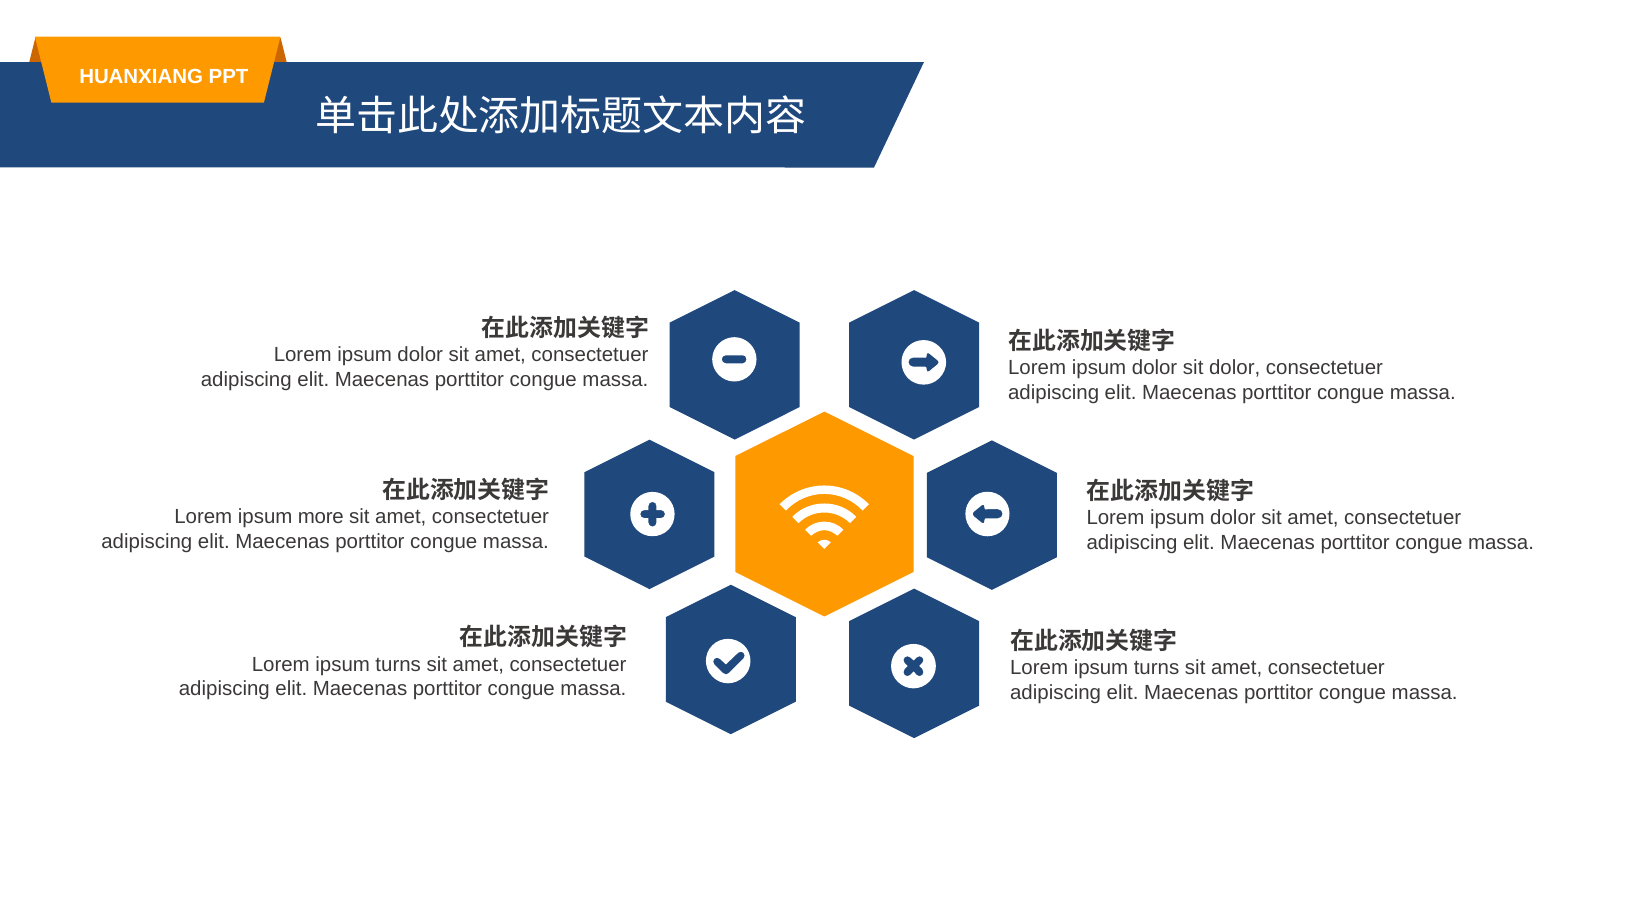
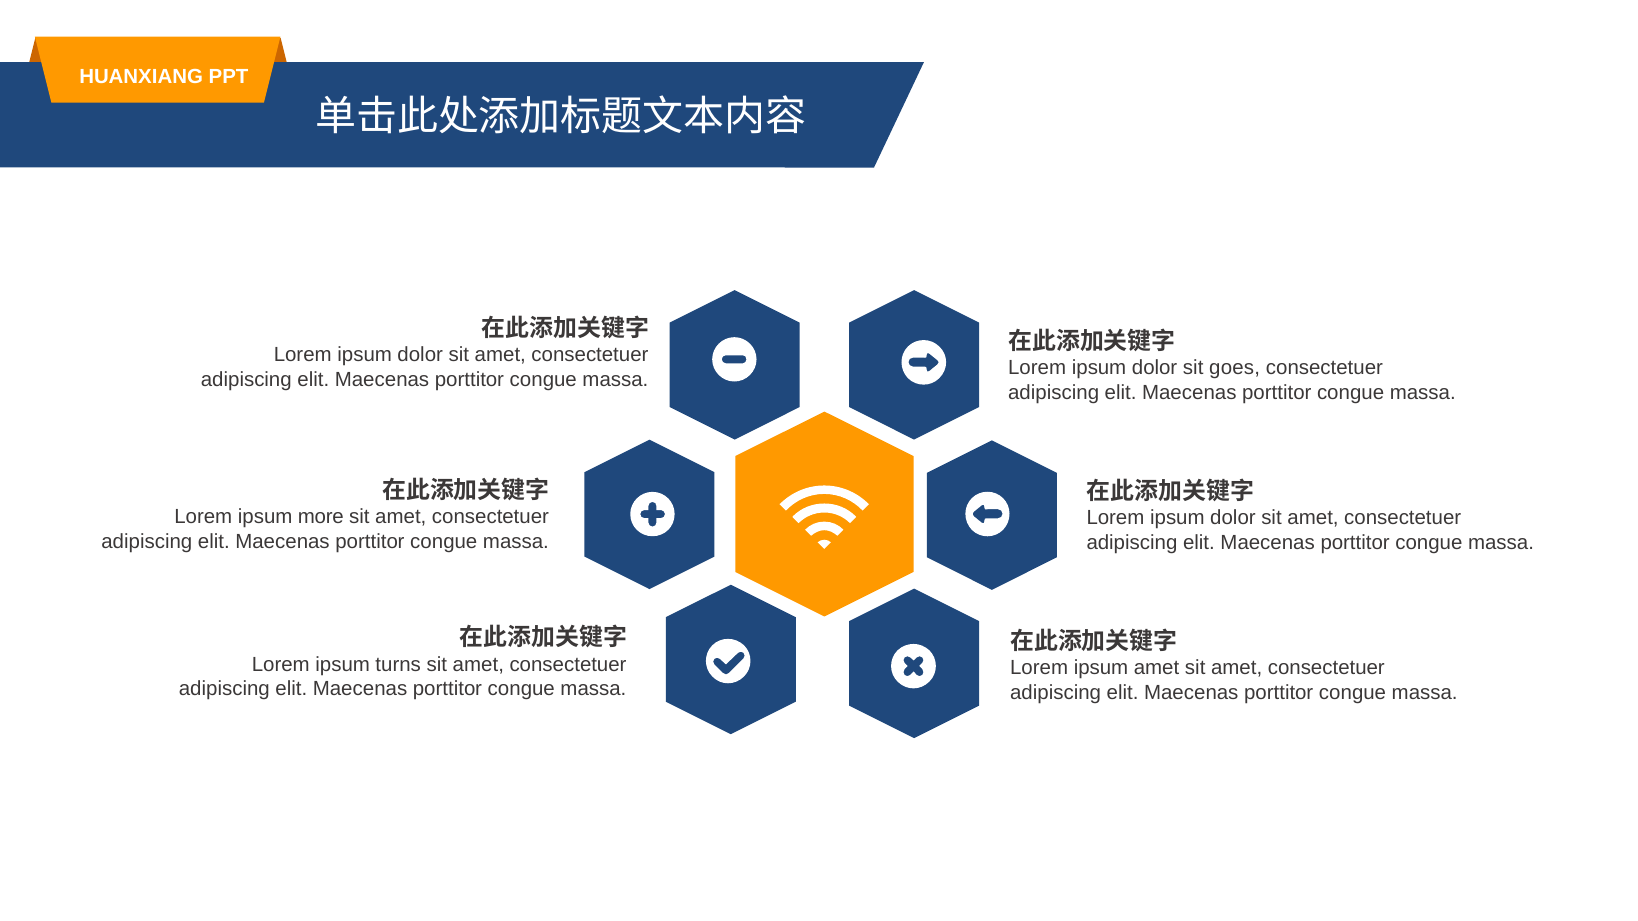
sit dolor: dolor -> goes
turns at (1157, 668): turns -> amet
